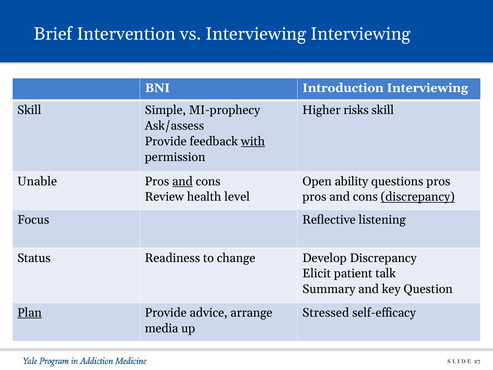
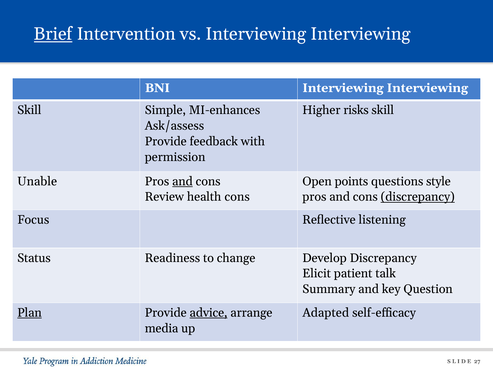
Brief underline: none -> present
BNI Introduction: Introduction -> Interviewing
MI-prophecy: MI-prophecy -> MI-enhances
with underline: present -> none
ability: ability -> points
questions pros: pros -> style
health level: level -> cons
advice underline: none -> present
Stressed: Stressed -> Adapted
